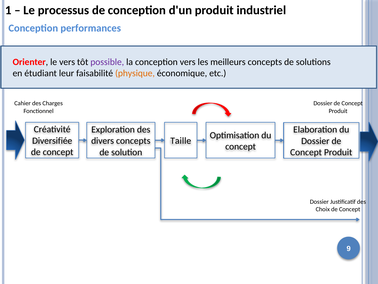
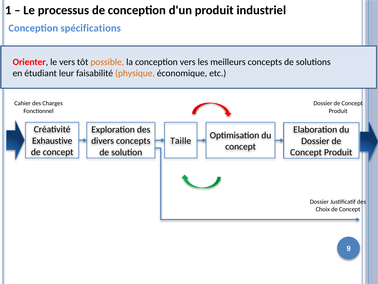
performances: performances -> spécifications
possible colour: purple -> orange
Diversifiée: Diversifiée -> Exhaustive
